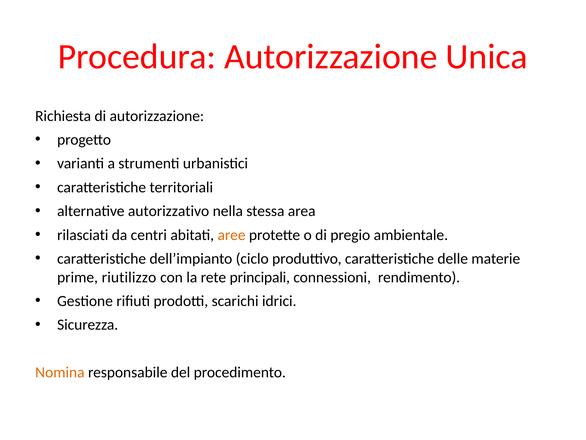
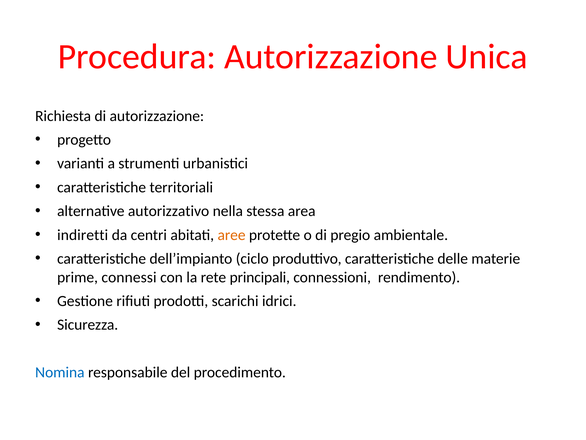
rilasciati: rilasciati -> indiretti
riutilizzo: riutilizzo -> connessi
Nomina colour: orange -> blue
